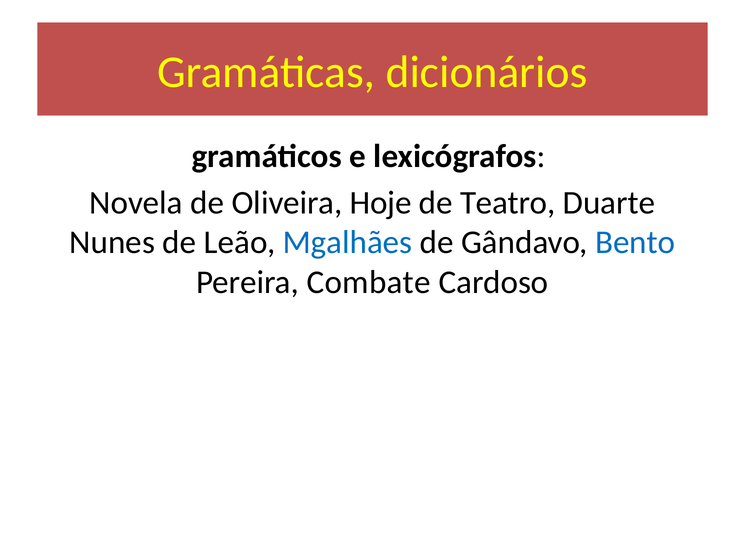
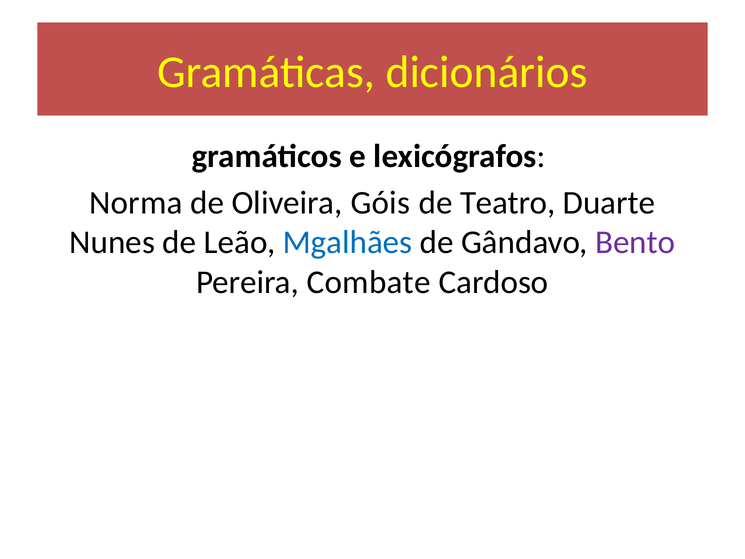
Novela: Novela -> Norma
Hoje: Hoje -> Góis
Bento colour: blue -> purple
